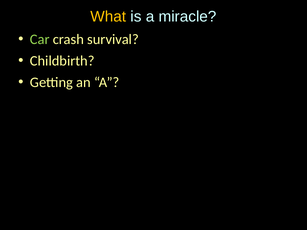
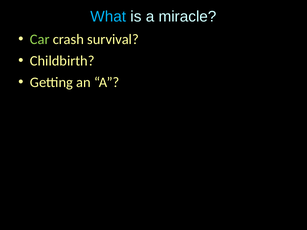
What colour: yellow -> light blue
